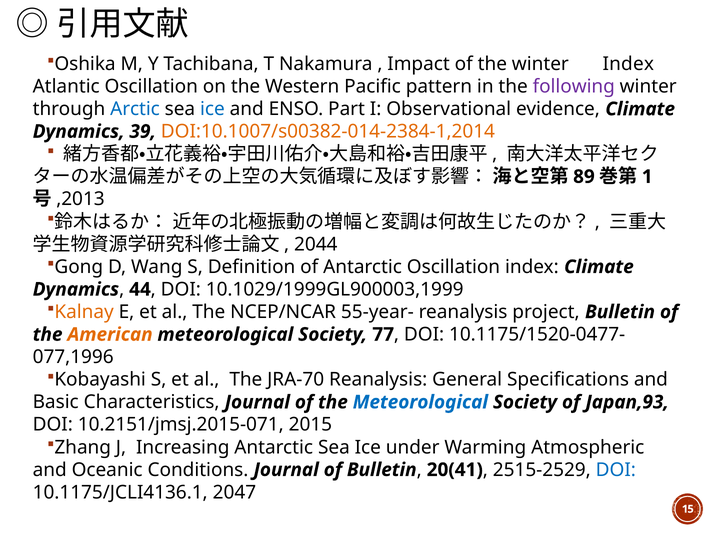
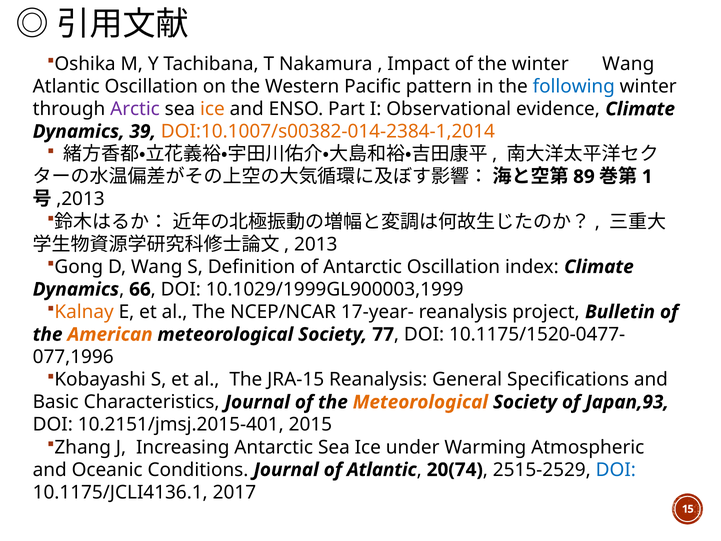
winter Index: Index -> Wang
following colour: purple -> blue
Arctic colour: blue -> purple
ice at (212, 109) colour: blue -> orange
2044: 2044 -> 2013
44: 44 -> 66
55-year-: 55-year- -> 17-year-
JRA-70: JRA-70 -> JRA-15
Meteorological at (420, 402) colour: blue -> orange
10.2151/jmsj.2015-071: 10.2151/jmsj.2015-071 -> 10.2151/jmsj.2015-401
of Bulletin: Bulletin -> Atlantic
20(41: 20(41 -> 20(74
2047: 2047 -> 2017
